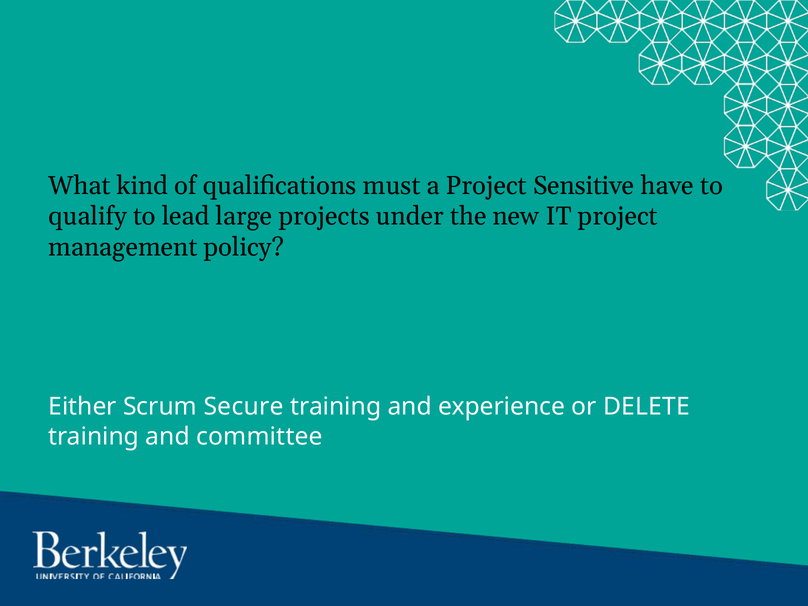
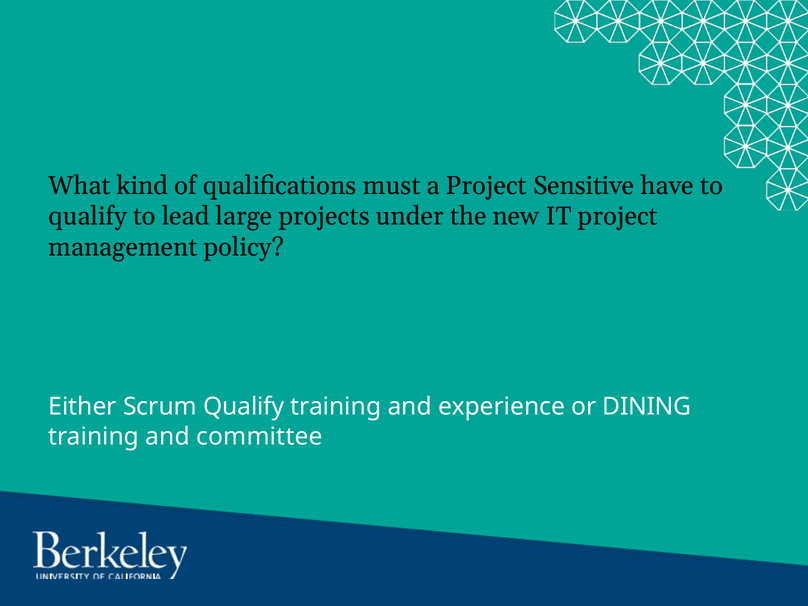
Scrum Secure: Secure -> Qualify
DELETE: DELETE -> DINING
